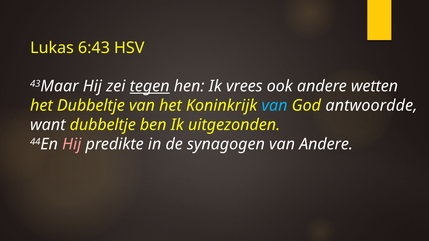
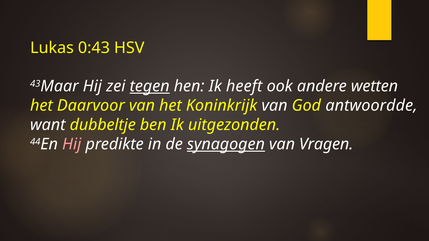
6:43: 6:43 -> 0:43
vrees: vrees -> heeft
het Dubbeltje: Dubbeltje -> Daarvoor
van at (275, 106) colour: light blue -> white
synagogen underline: none -> present
van Andere: Andere -> Vragen
